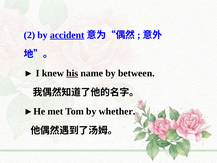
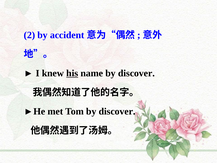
accident underline: present -> none
name by between: between -> discover
Tom by whether: whether -> discover
